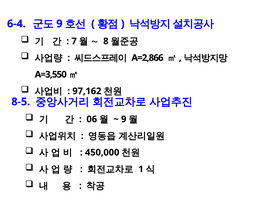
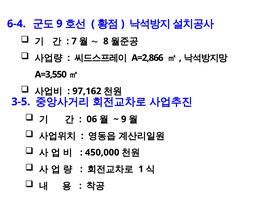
8-5: 8-5 -> 3-5
